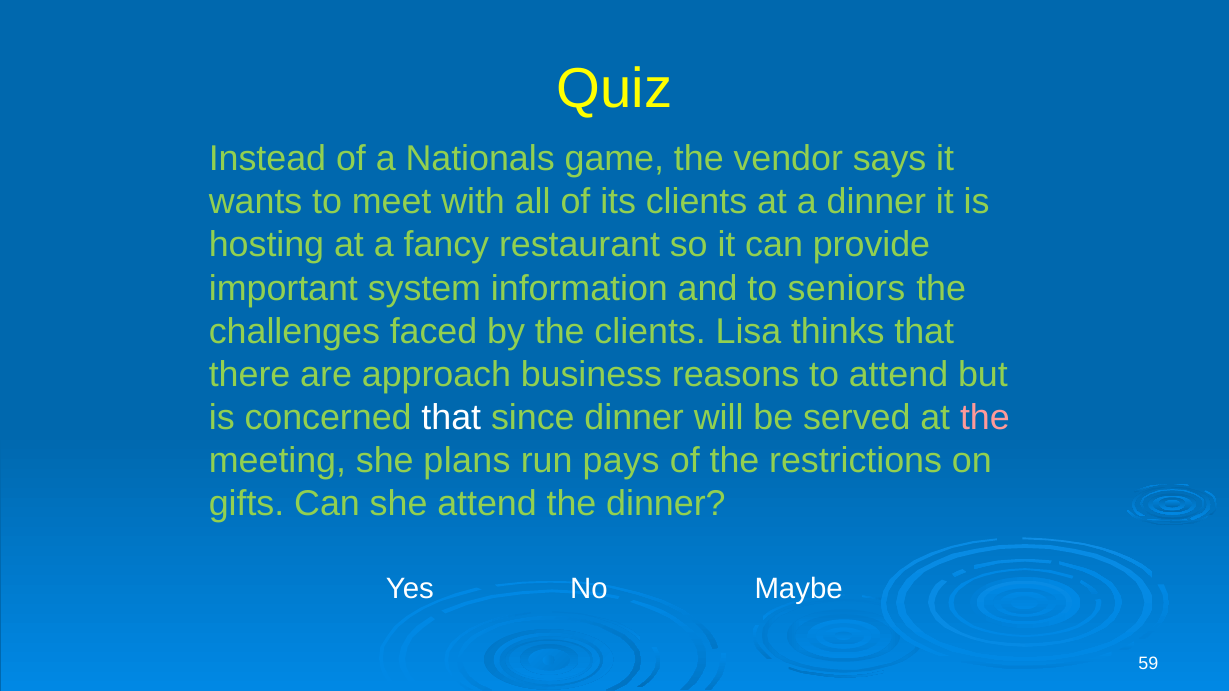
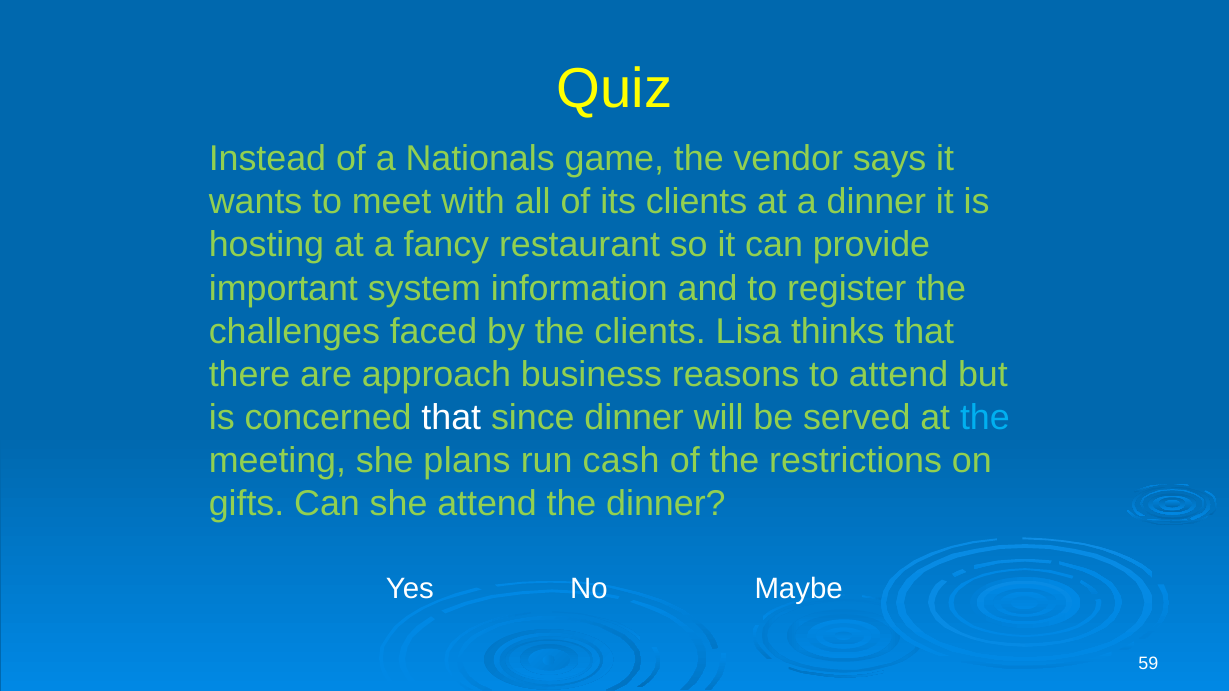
seniors: seniors -> register
the at (985, 417) colour: pink -> light blue
pays: pays -> cash
